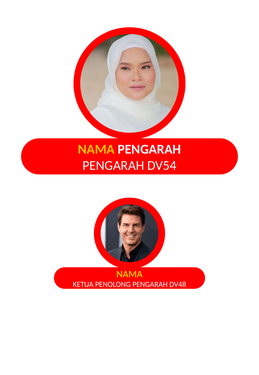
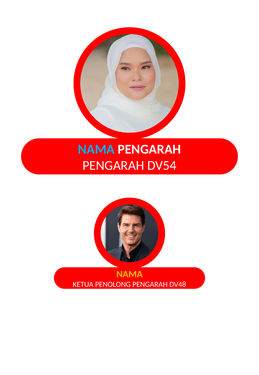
NAMA at (96, 149) colour: yellow -> light blue
